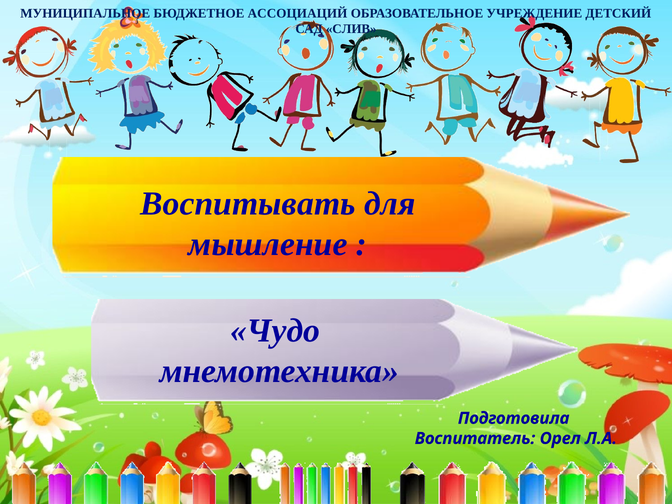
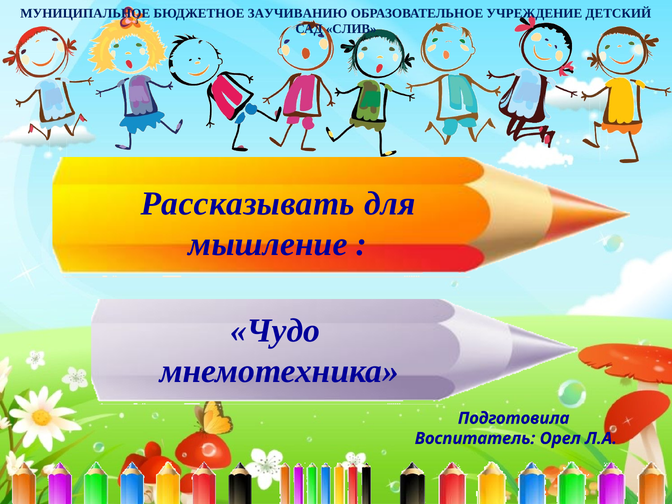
АССОЦИАЦИЙ: АССОЦИАЦИЙ -> ЗАУЧИВАНИЮ
Воспитывать: Воспитывать -> Рассказывать
